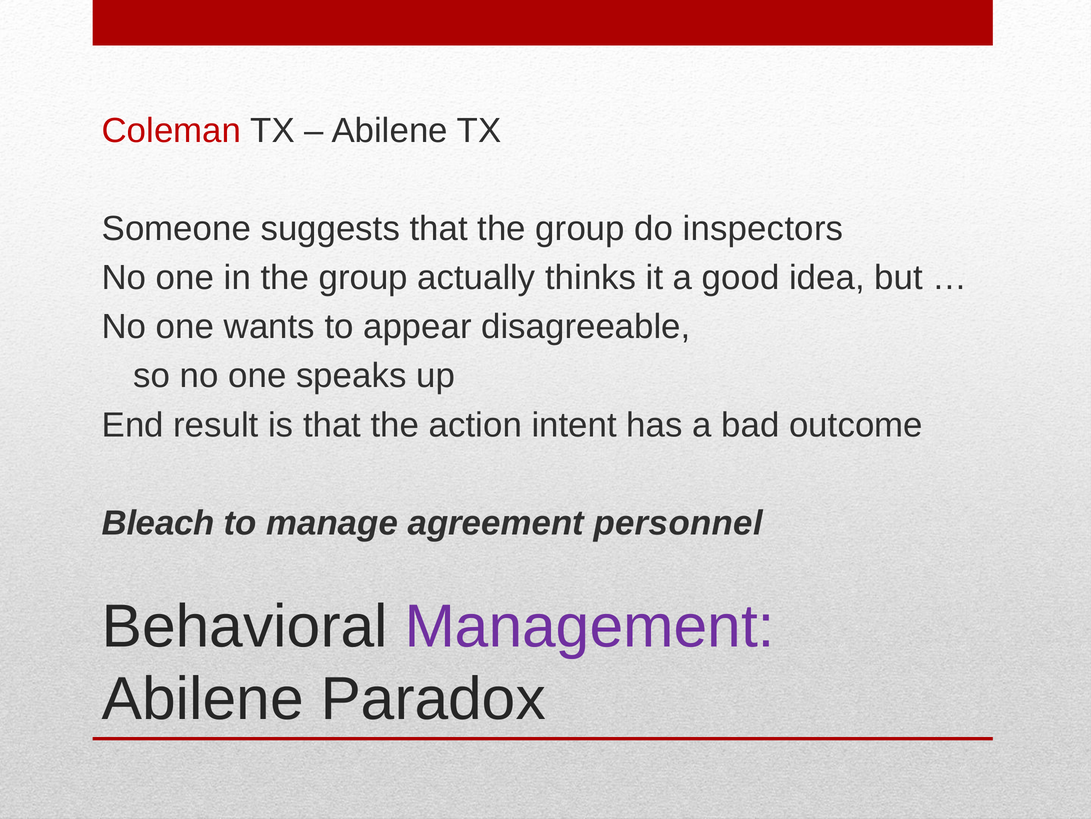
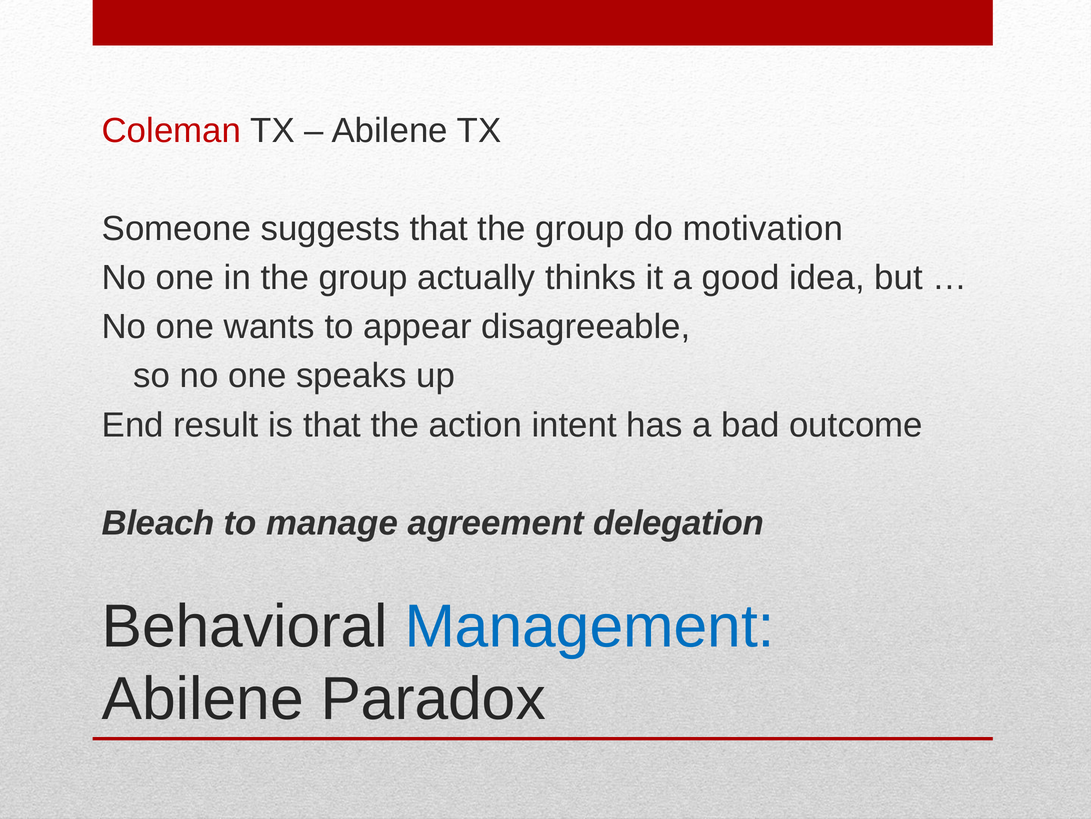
inspectors: inspectors -> motivation
personnel: personnel -> delegation
Management colour: purple -> blue
